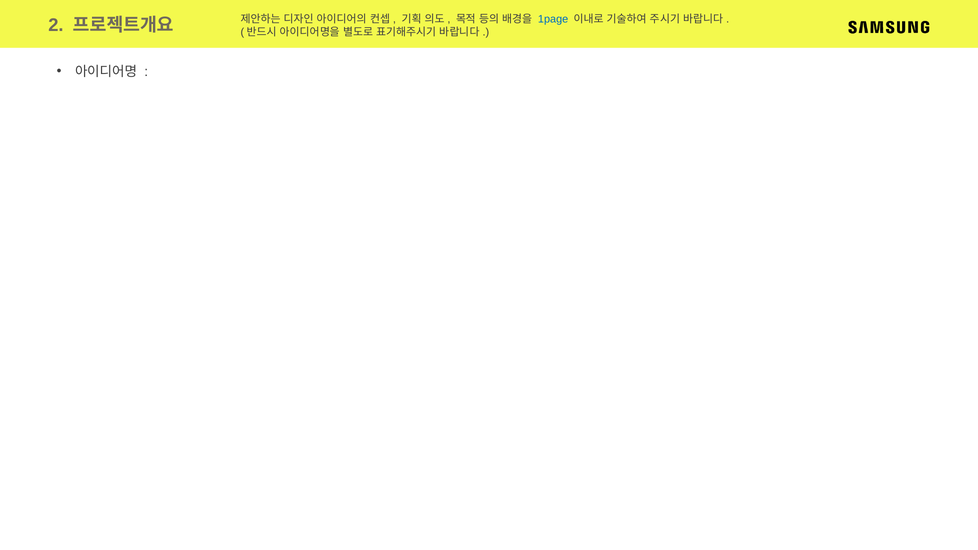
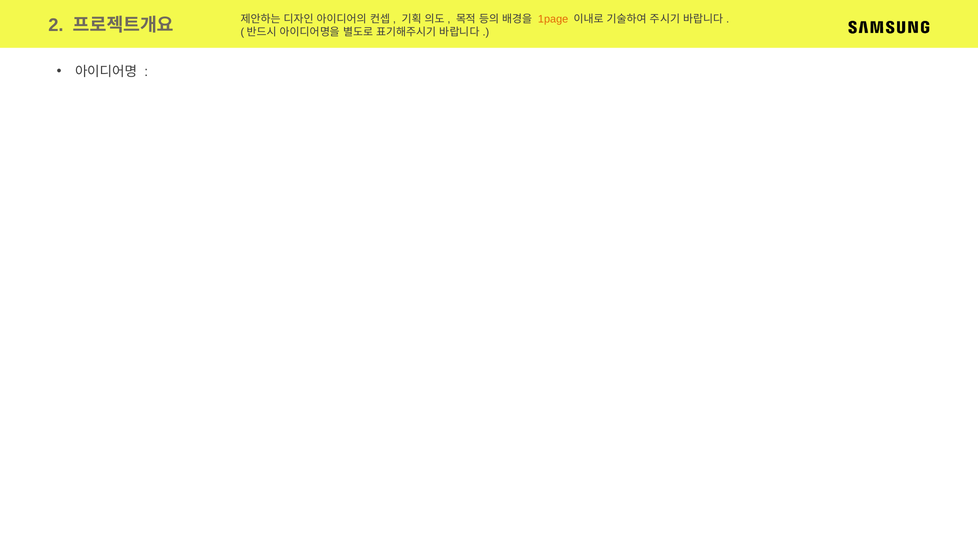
1page colour: blue -> orange
